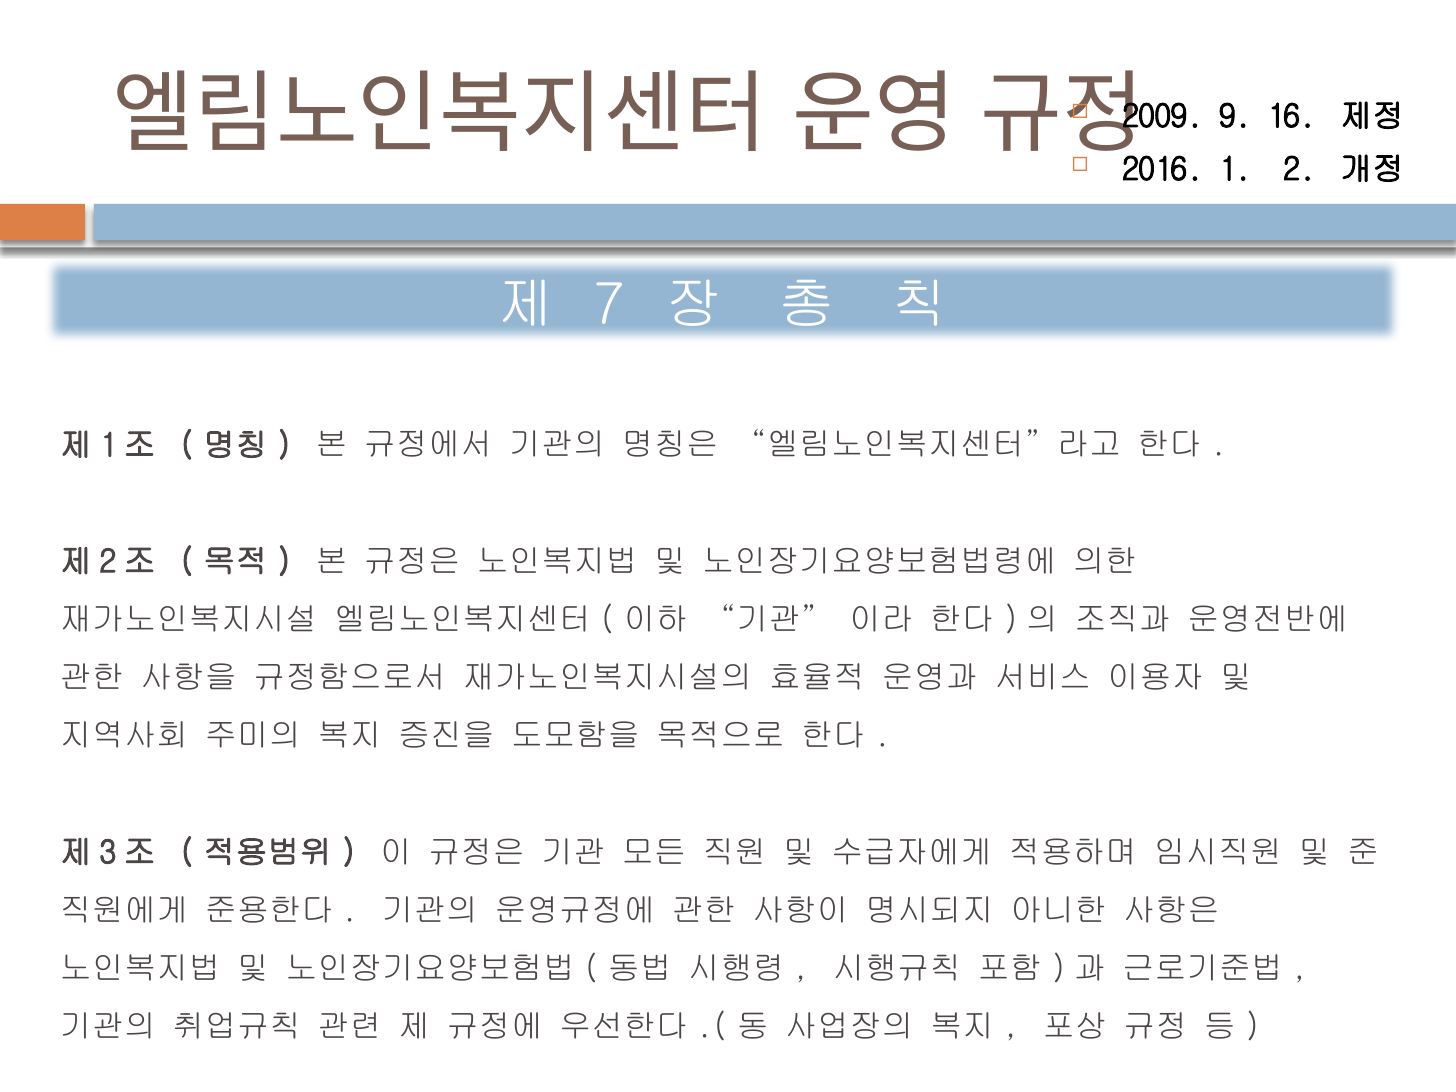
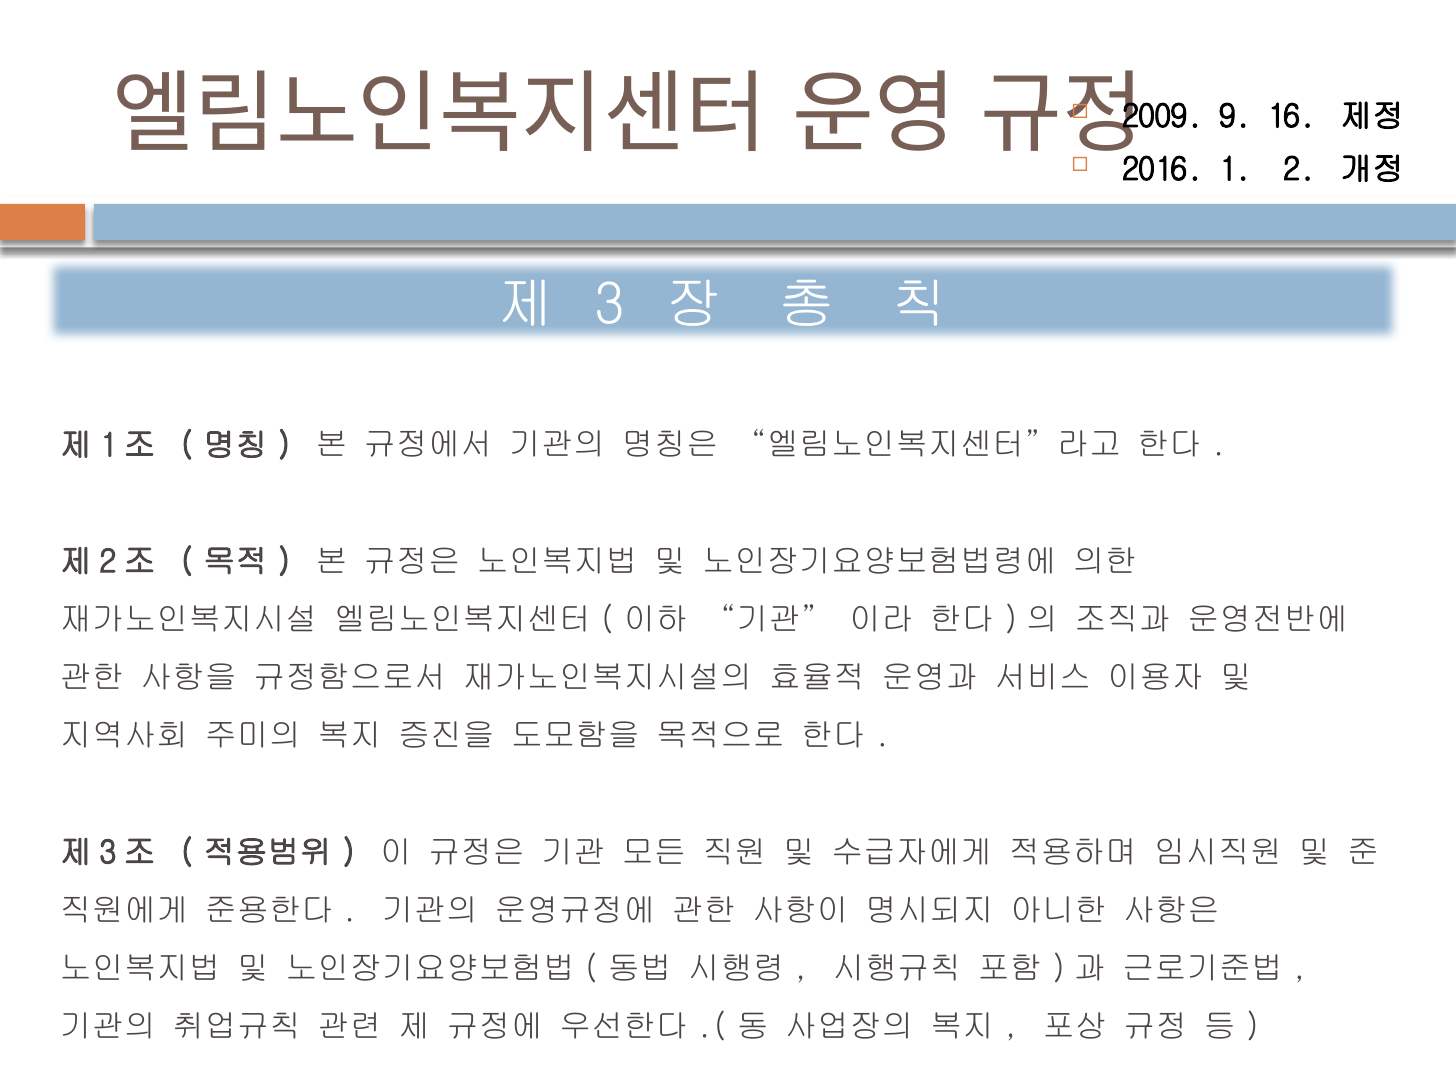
7: 7 -> 3
